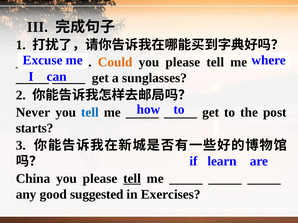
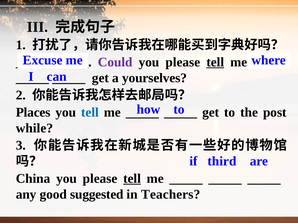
Could colour: orange -> purple
tell at (215, 62) underline: none -> present
sunglasses: sunglasses -> yourselves
Never: Never -> Places
starts: starts -> while
learn: learn -> third
Exercises: Exercises -> Teachers
